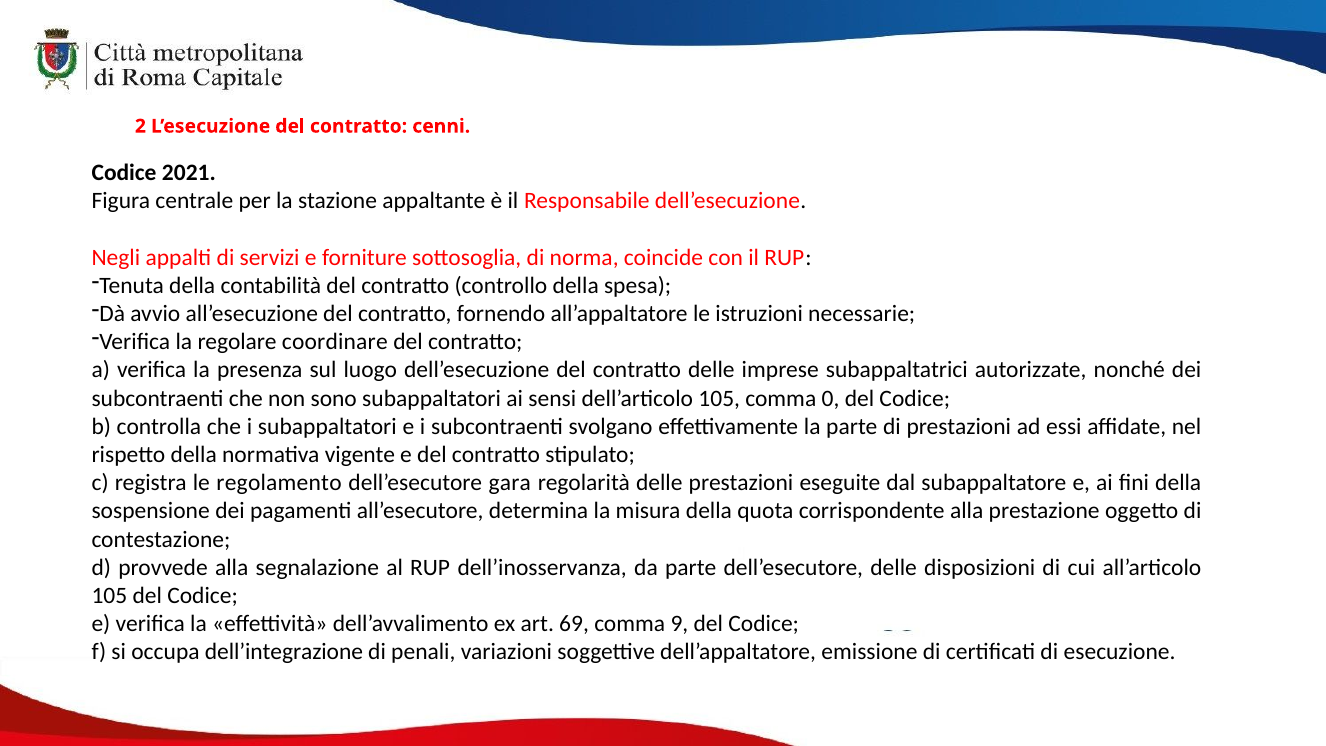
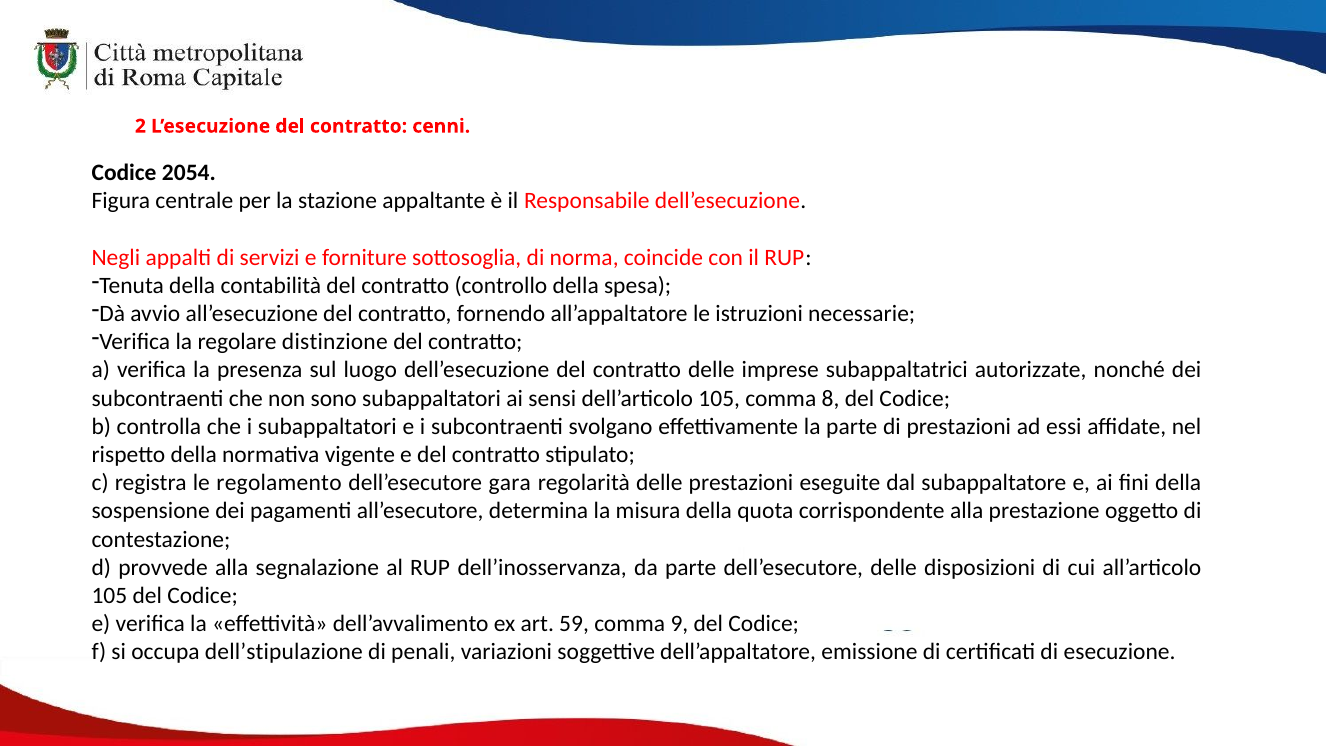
2021: 2021 -> 2054
coordinare: coordinare -> distinzione
0: 0 -> 8
69: 69 -> 59
dell’integrazione: dell’integrazione -> dell’stipulazione
